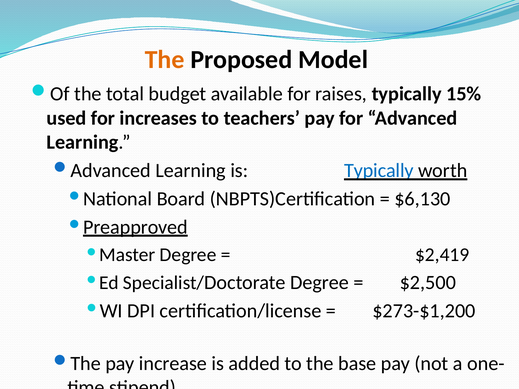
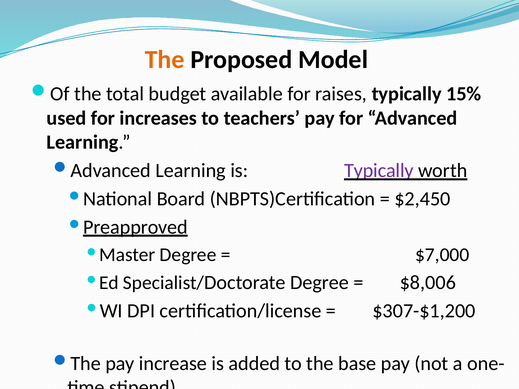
Typically at (379, 171) colour: blue -> purple
$6,130: $6,130 -> $2,450
$2,419: $2,419 -> $7,000
$2,500: $2,500 -> $8,006
$273-$1,200: $273-$1,200 -> $307-$1,200
